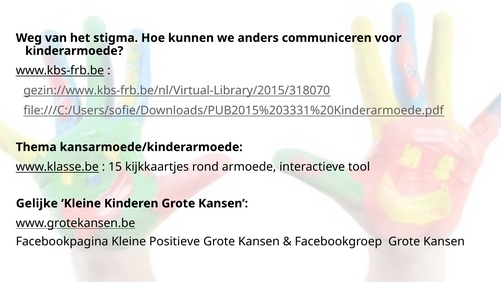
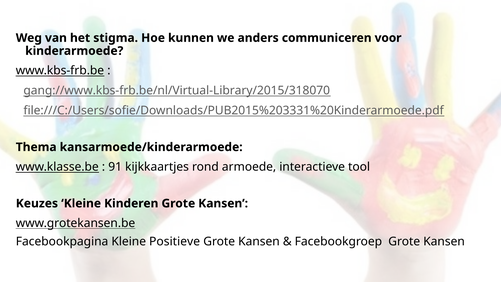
gezin://www.kbs-frb.be/nl/Virtual-Library/2015/318070: gezin://www.kbs-frb.be/nl/Virtual-Library/2015/318070 -> gang://www.kbs-frb.be/nl/Virtual-Library/2015/318070
15: 15 -> 91
Gelijke: Gelijke -> Keuzes
